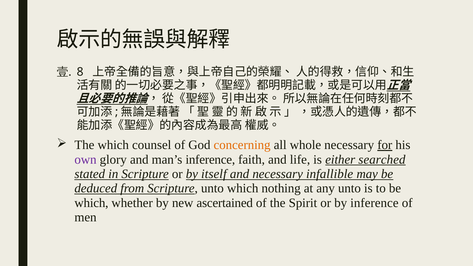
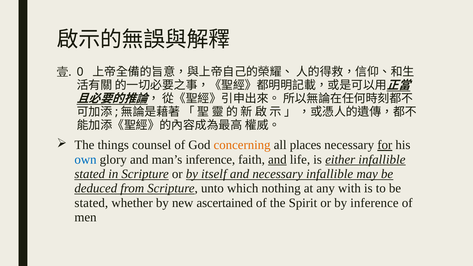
8: 8 -> 0
The which: which -> things
whole: whole -> places
own colour: purple -> blue
and at (277, 160) underline: none -> present
either searched: searched -> infallible
any unto: unto -> with
which at (91, 203): which -> stated
